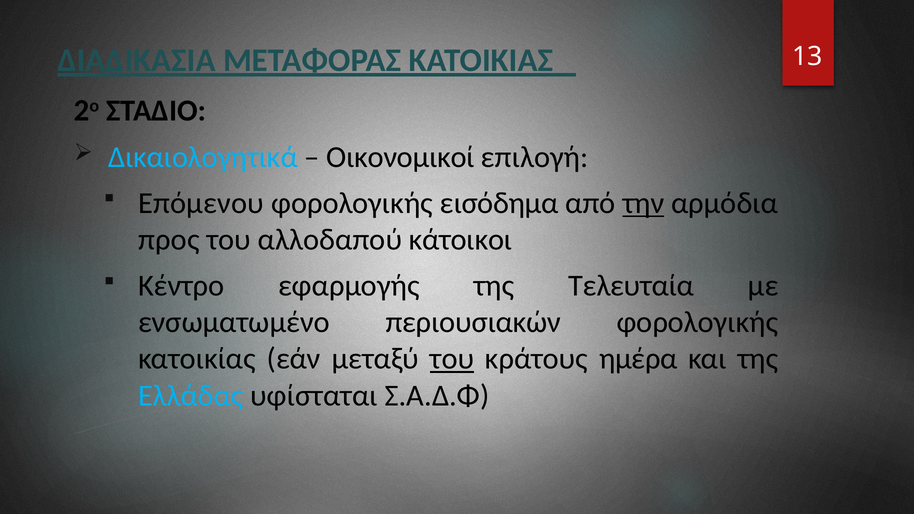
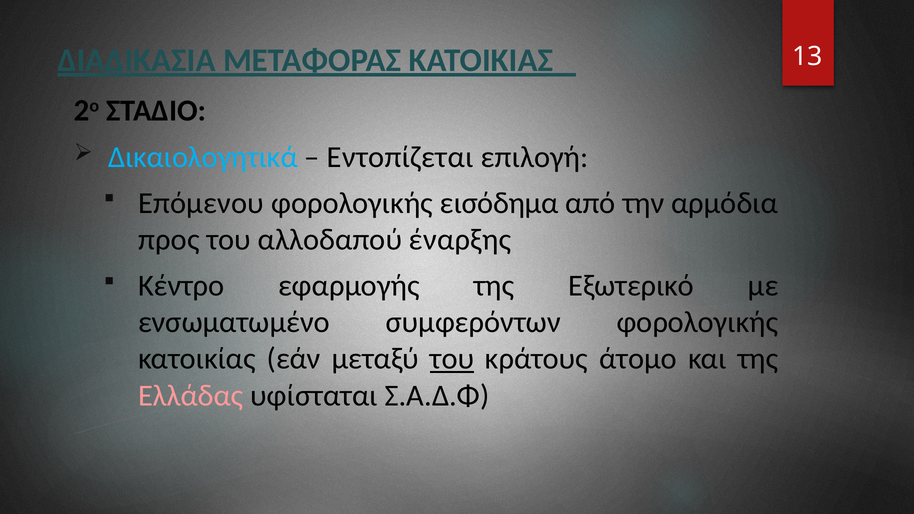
Οικονομικοί: Οικονομικοί -> Εντοπίζεται
την underline: present -> none
κάτοικοι: κάτοικοι -> έναρξης
Τελευταία: Τελευταία -> Εξωτερικό
περιουσιακών: περιουσιακών -> συμφερόντων
ημέρα: ημέρα -> άτομο
Ελλάδας colour: light blue -> pink
